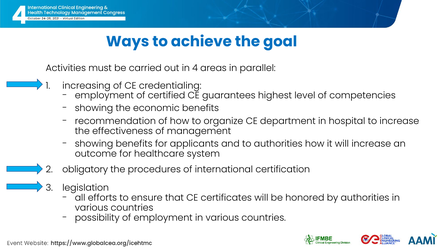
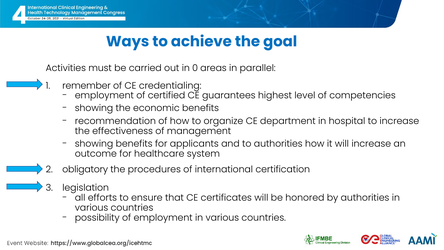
4: 4 -> 0
increasing: increasing -> remember
